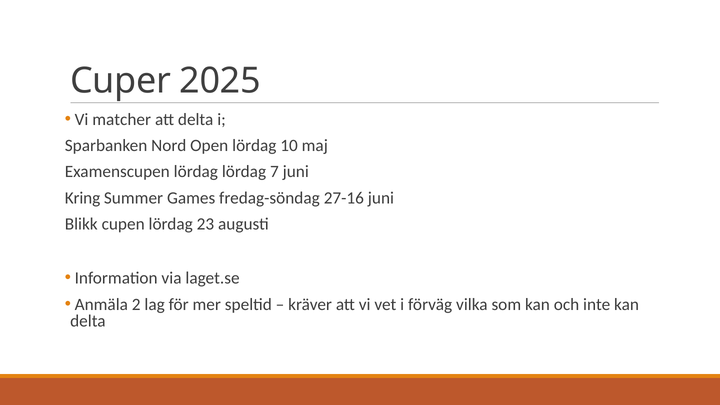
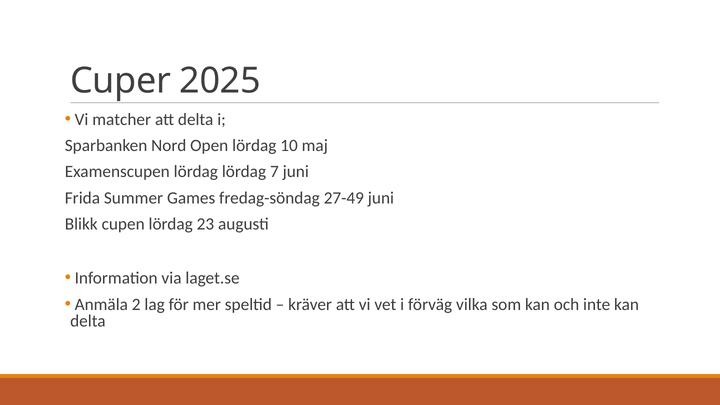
Kring: Kring -> Frida
27-16: 27-16 -> 27-49
